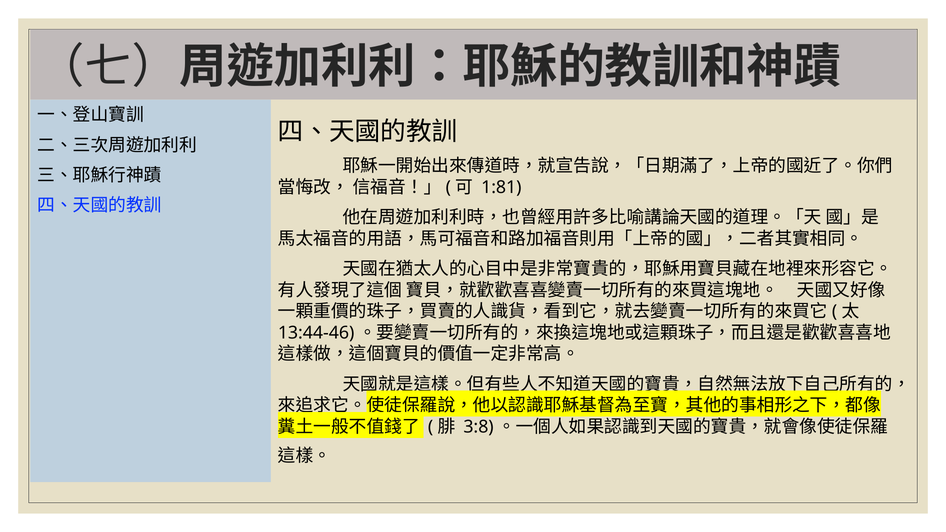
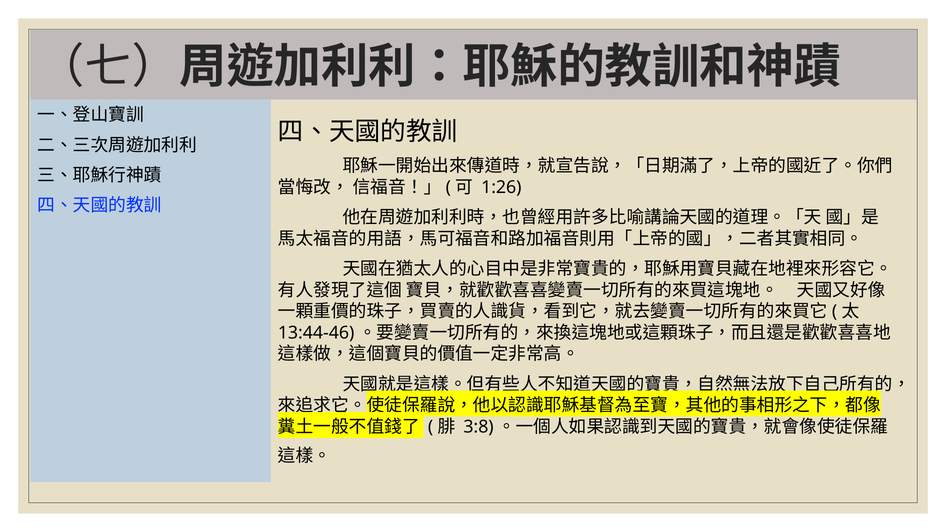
1:81: 1:81 -> 1:26
